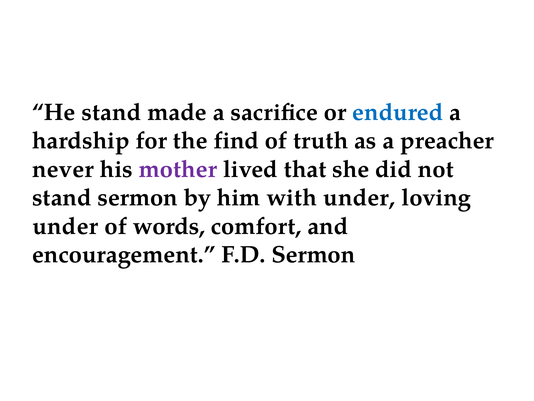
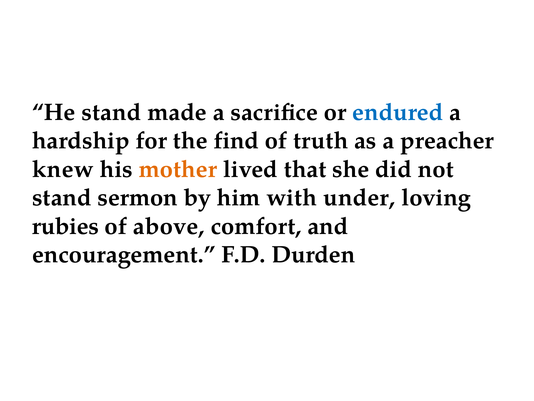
never: never -> knew
mother colour: purple -> orange
under at (65, 226): under -> rubies
words: words -> above
F.D Sermon: Sermon -> Durden
